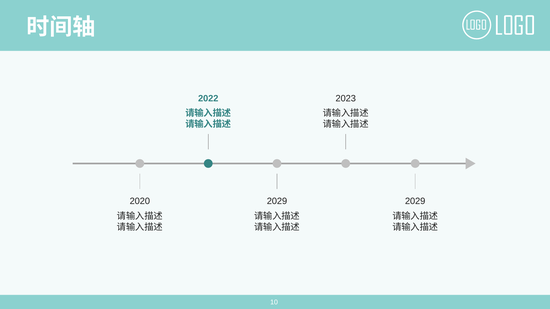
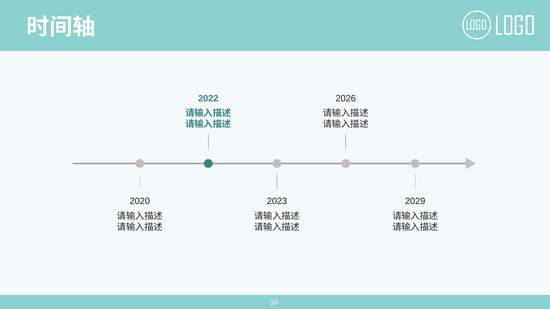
2023: 2023 -> 2026
2029 at (277, 201): 2029 -> 2023
